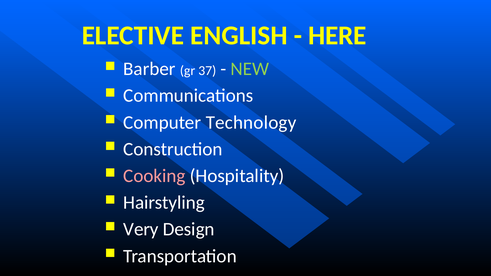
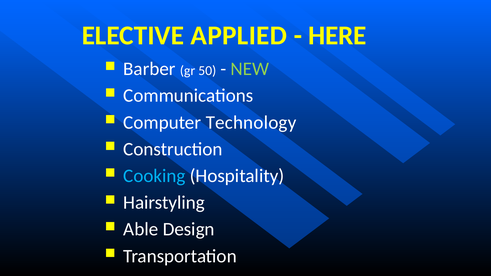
ENGLISH: ENGLISH -> APPLIED
37: 37 -> 50
Cooking colour: pink -> light blue
Very: Very -> Able
